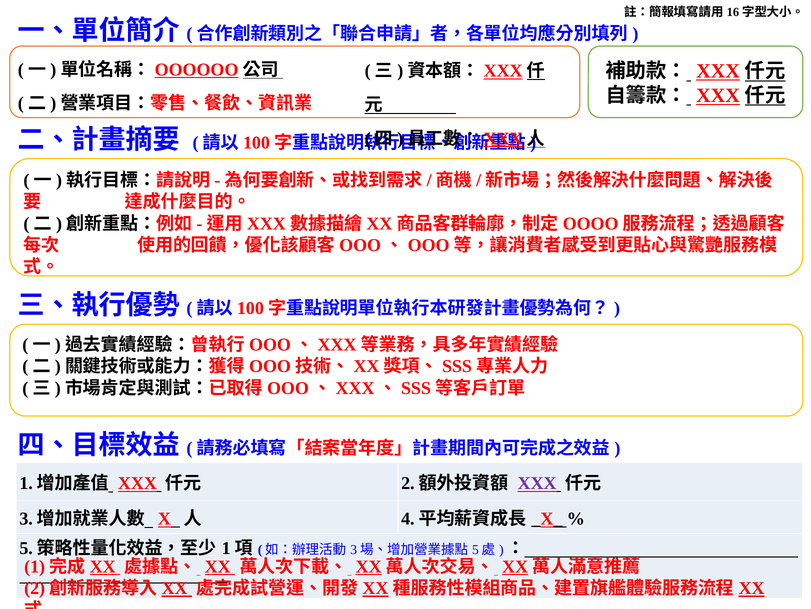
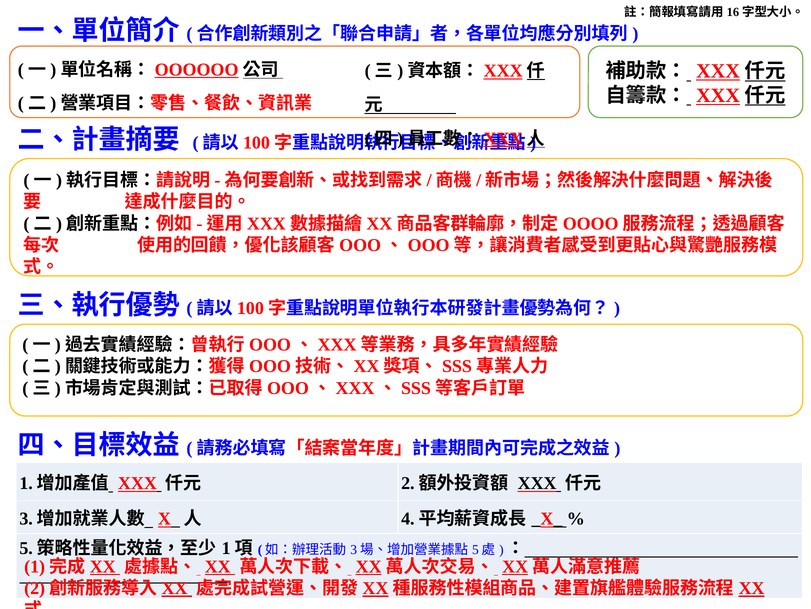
XXX at (537, 483) colour: purple -> black
